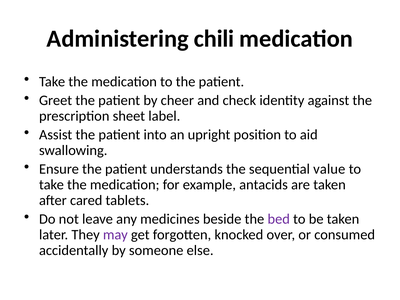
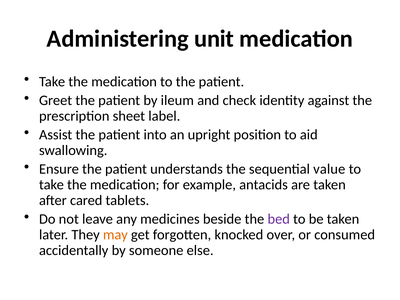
chili: chili -> unit
cheer: cheer -> ileum
may colour: purple -> orange
